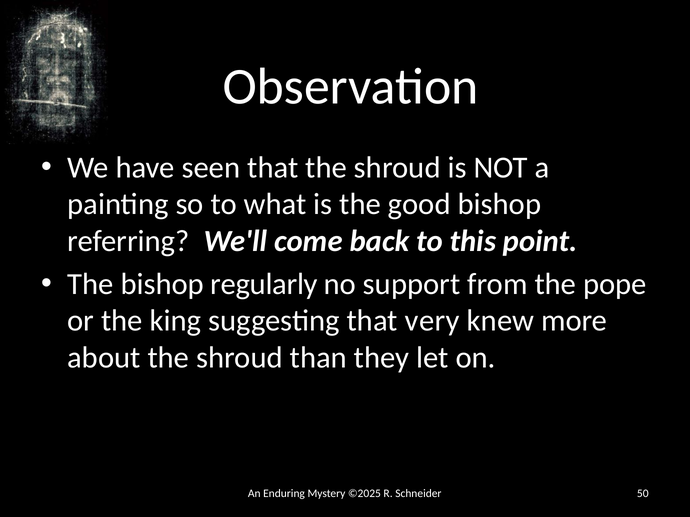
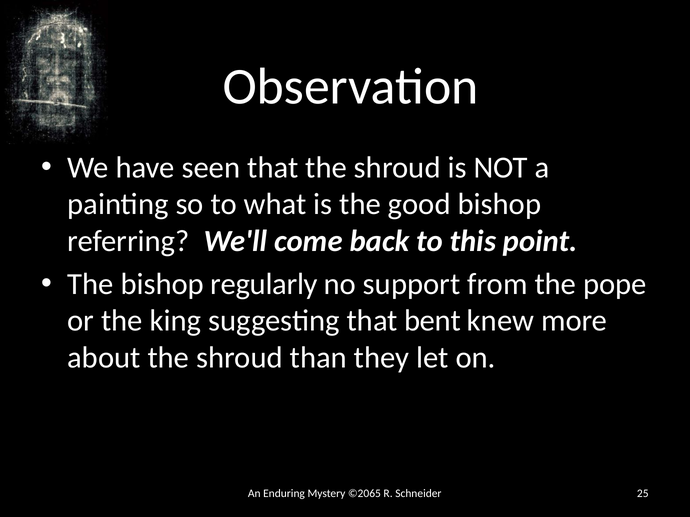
very: very -> bent
©2025: ©2025 -> ©2065
50: 50 -> 25
